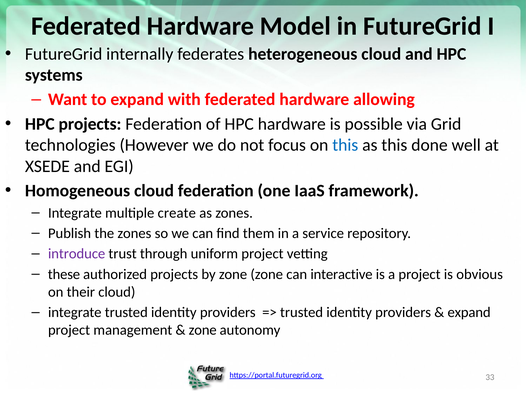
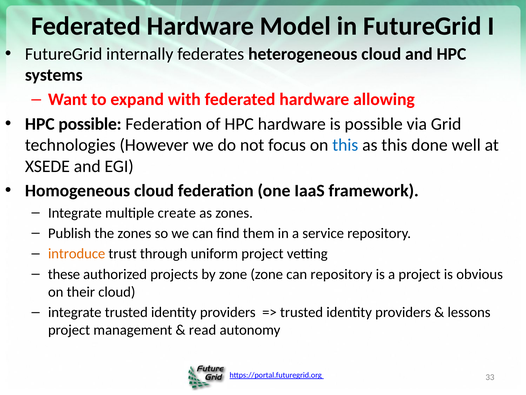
HPC projects: projects -> possible
introduce colour: purple -> orange
can interactive: interactive -> repository
expand at (469, 312): expand -> lessons
zone at (203, 329): zone -> read
